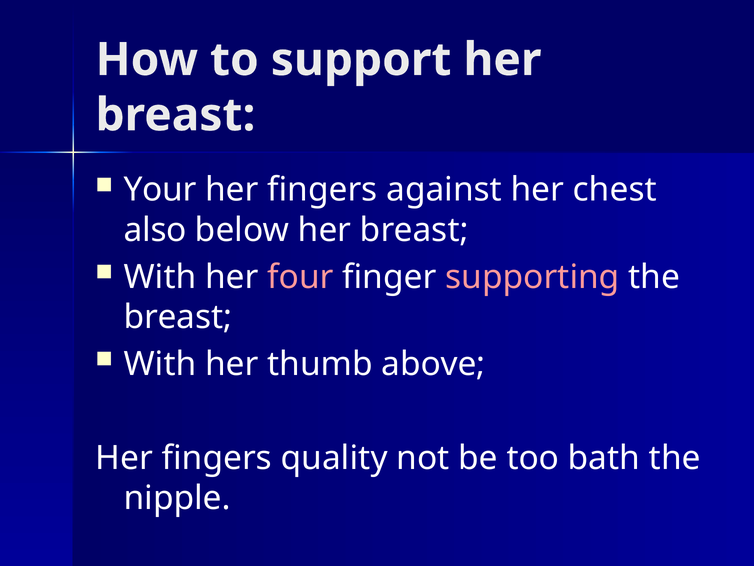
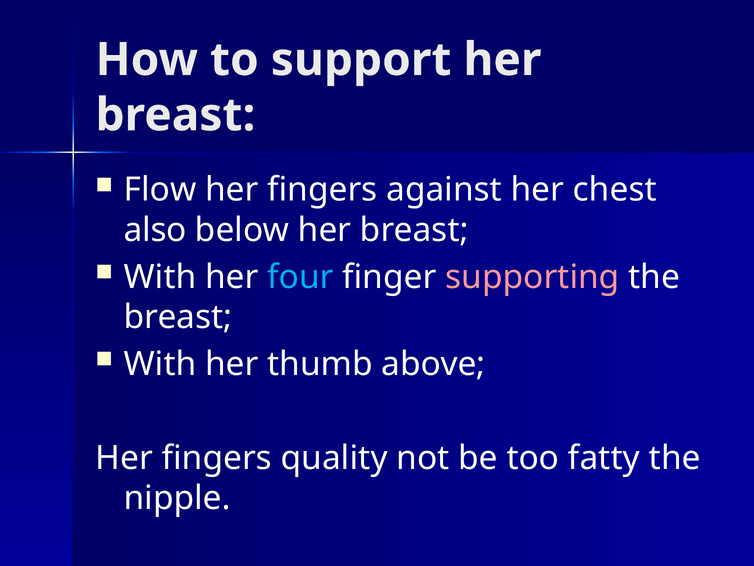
Your: Your -> Flow
four colour: pink -> light blue
bath: bath -> fatty
